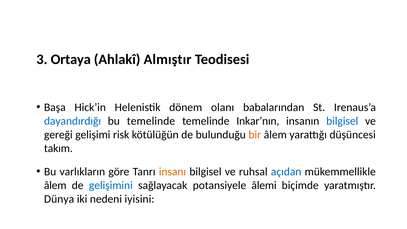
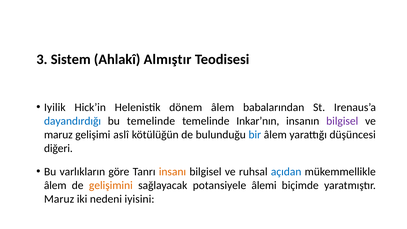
Ortaya: Ortaya -> Sistem
Başa: Başa -> Iyilik
dönem olanı: olanı -> âlem
bilgisel at (342, 121) colour: blue -> purple
gereği at (58, 135): gereği -> maruz
risk: risk -> aslî
bir colour: orange -> blue
takım: takım -> diğeri
gelişimini colour: blue -> orange
Dünya at (59, 199): Dünya -> Maruz
